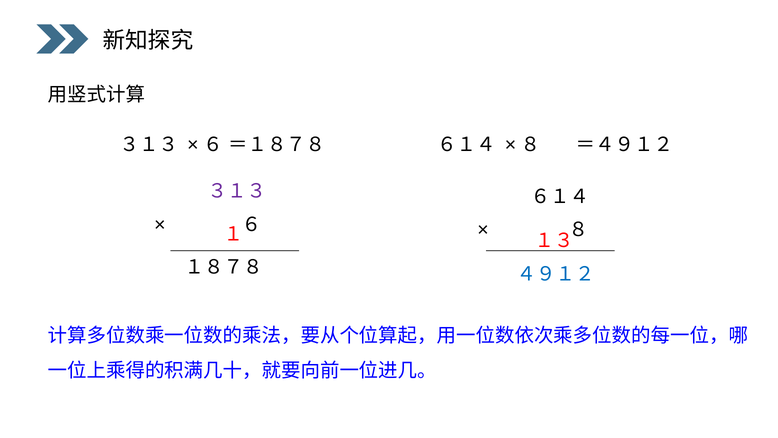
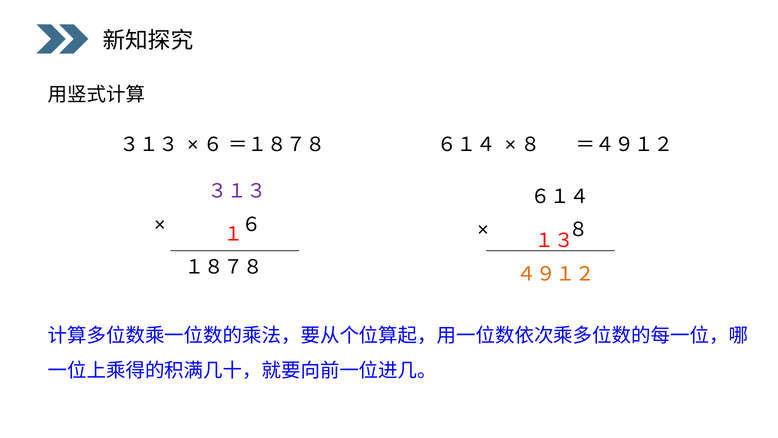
４９１２ colour: blue -> orange
